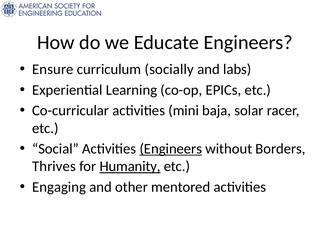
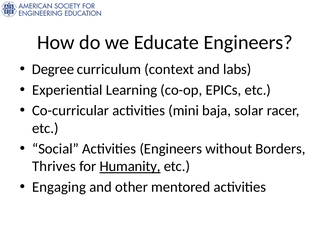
Ensure: Ensure -> Degree
socially: socially -> context
Engineers at (171, 148) underline: present -> none
